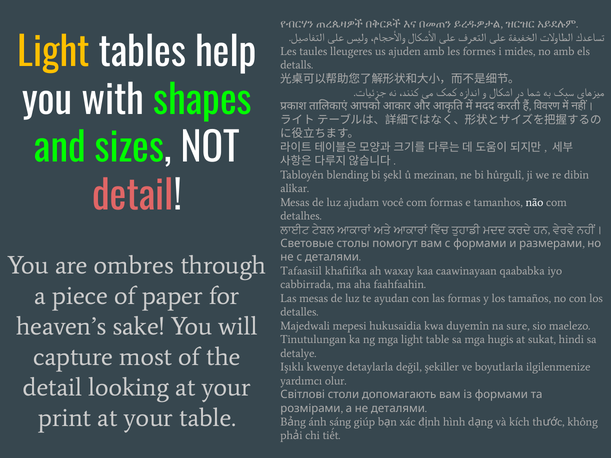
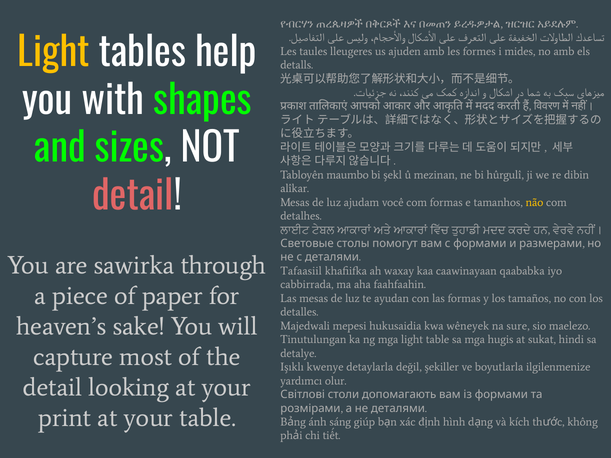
blending: blending -> maumbo
não colour: white -> yellow
ombres: ombres -> sawirka
duyemîn: duyemîn -> wêneyek
